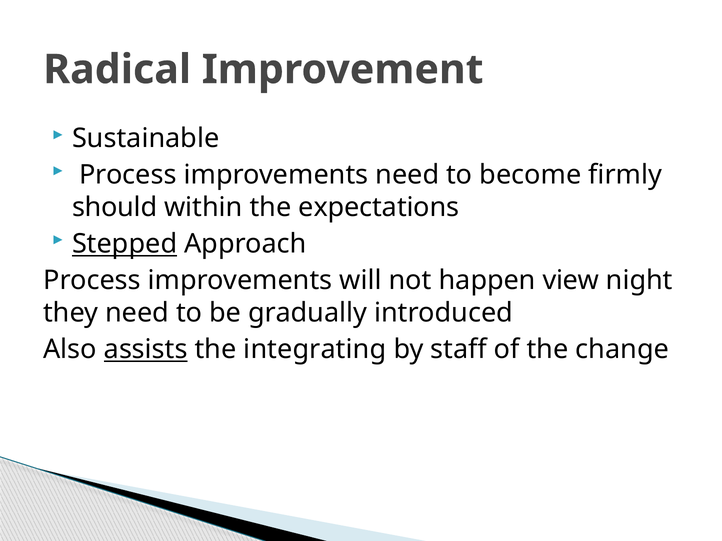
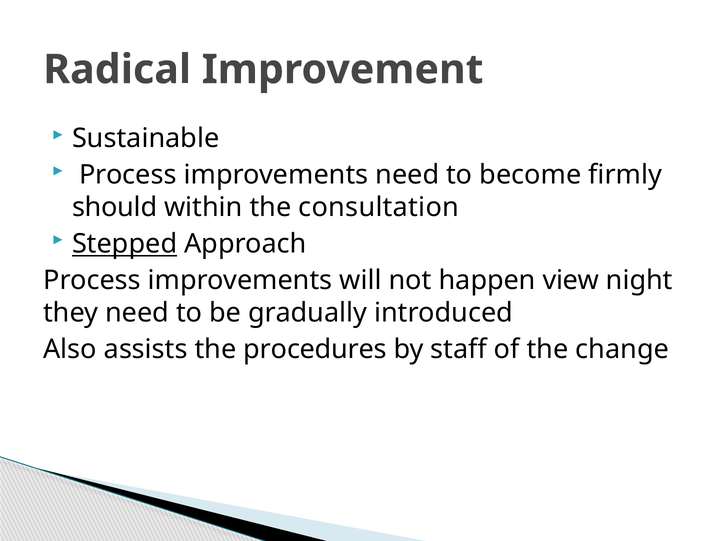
expectations: expectations -> consultation
assists underline: present -> none
integrating: integrating -> procedures
